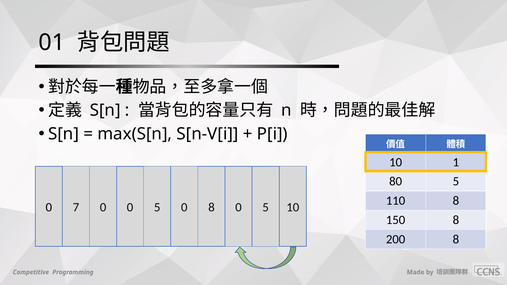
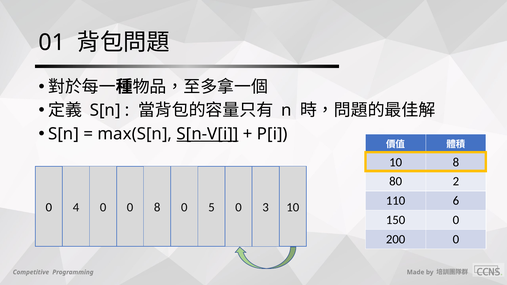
S[n-V[i underline: none -> present
10 1: 1 -> 8
80 5: 5 -> 2
110 8: 8 -> 6
7: 7 -> 4
5 at (157, 207): 5 -> 8
0 8: 8 -> 5
5 at (266, 207): 5 -> 3
150 8: 8 -> 0
200 8: 8 -> 0
